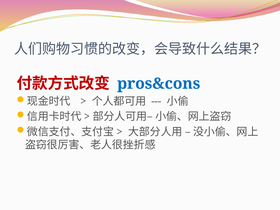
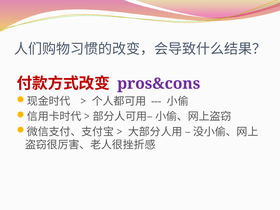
pros&cons colour: blue -> purple
